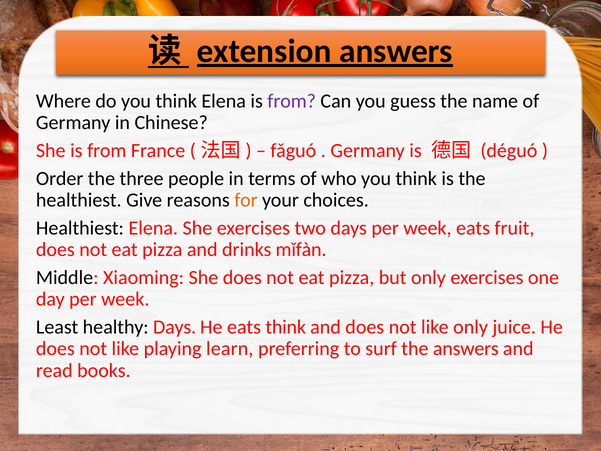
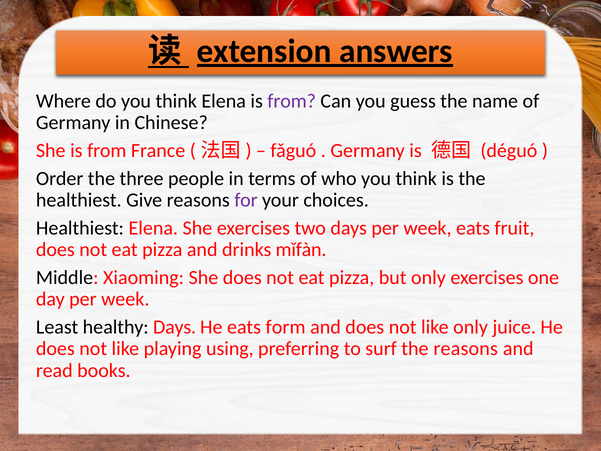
for colour: orange -> purple
eats think: think -> form
learn: learn -> using
the answers: answers -> reasons
